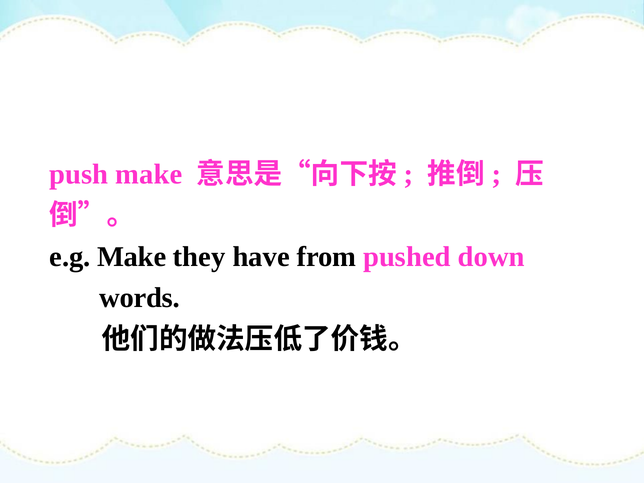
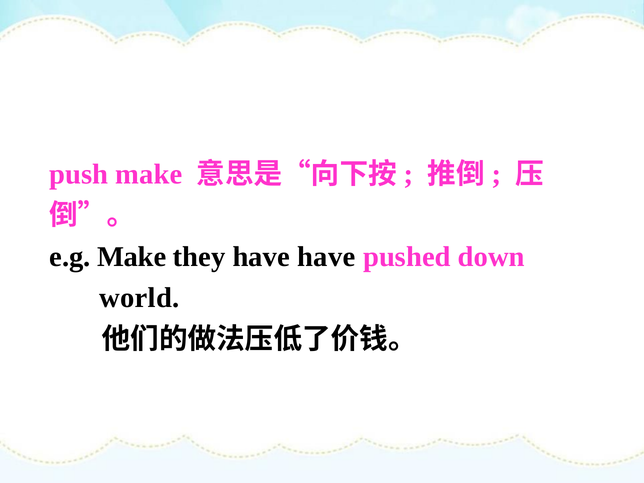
have from: from -> have
words: words -> world
